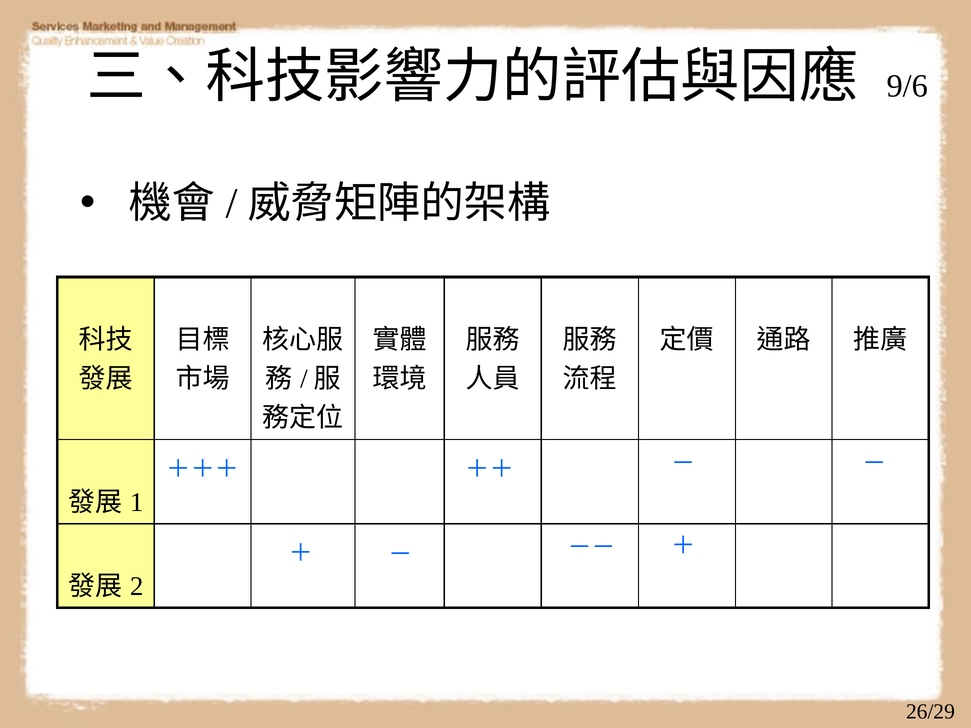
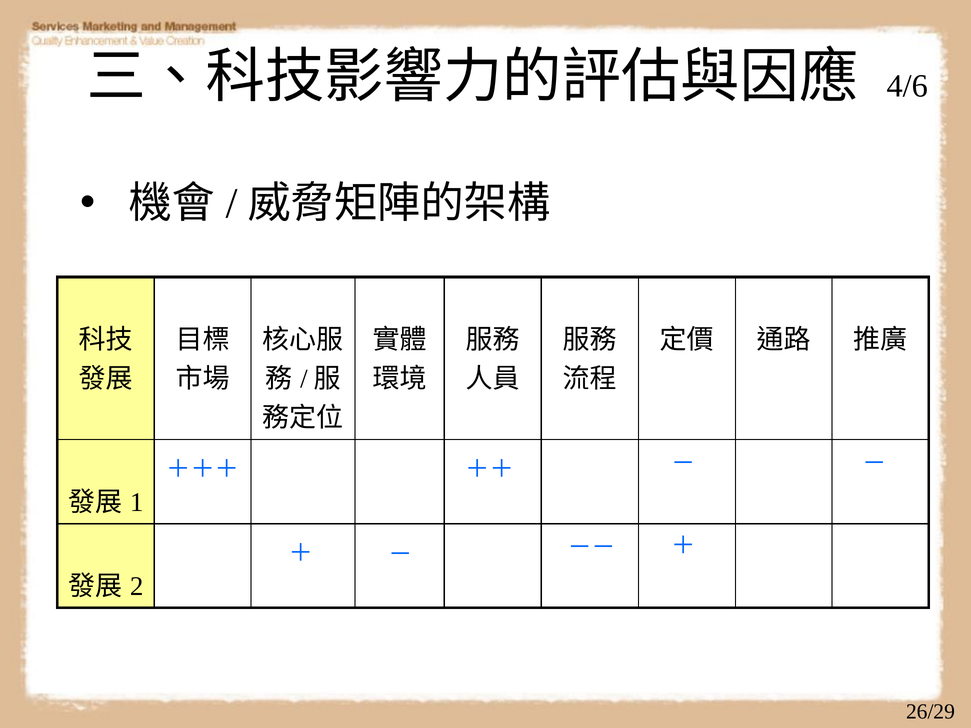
9/6: 9/6 -> 4/6
